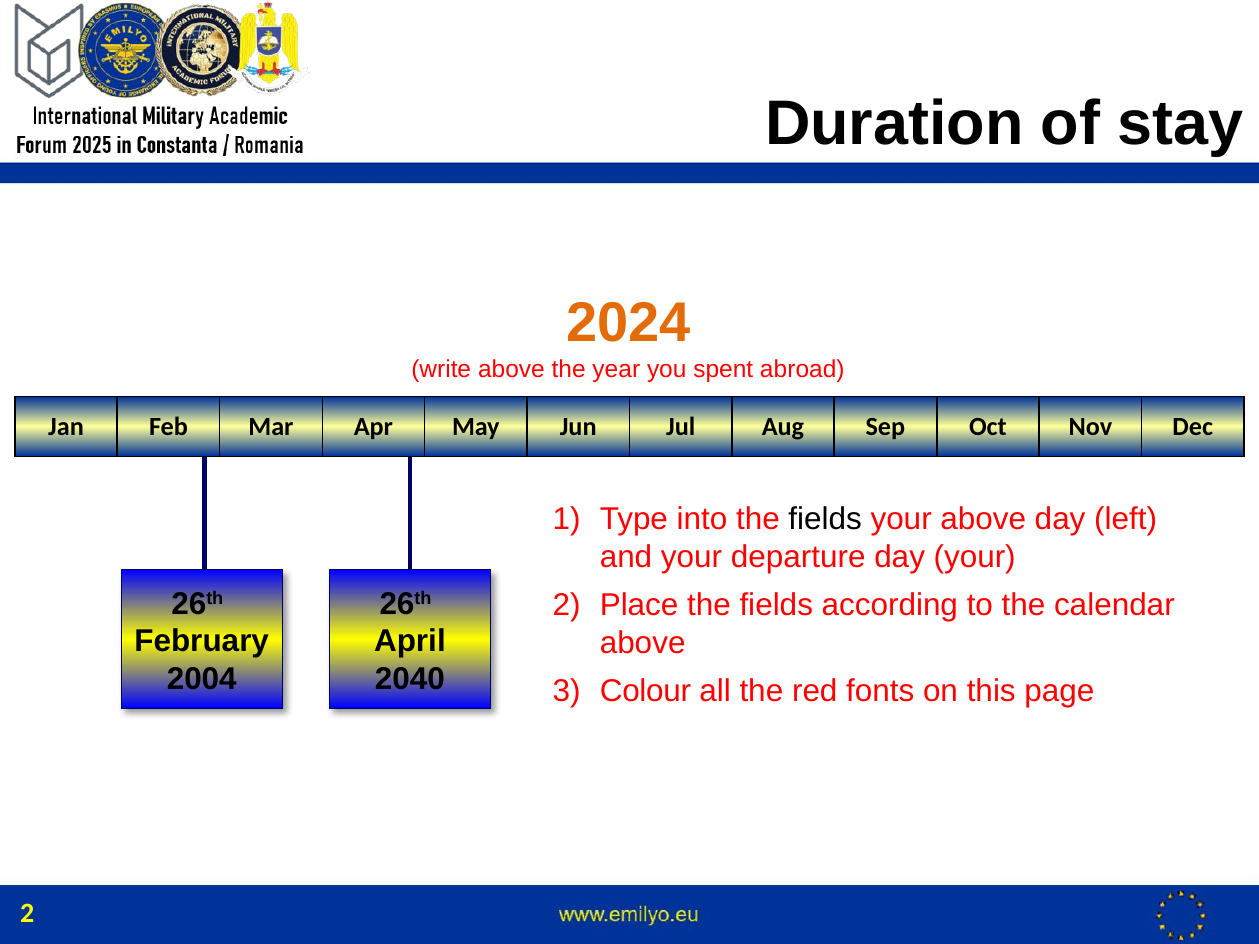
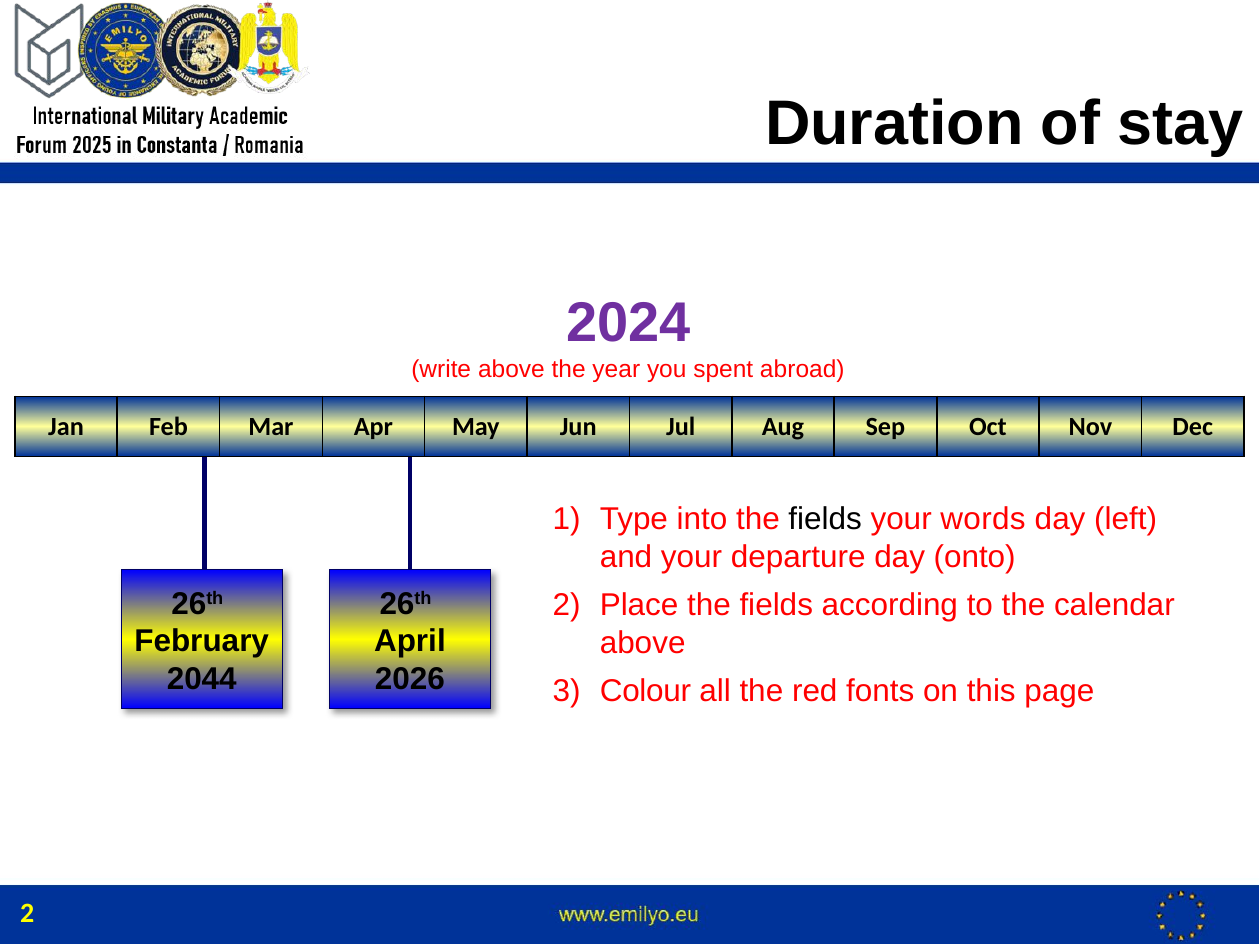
2024 colour: orange -> purple
your above: above -> words
day your: your -> onto
2004: 2004 -> 2044
2040: 2040 -> 2026
